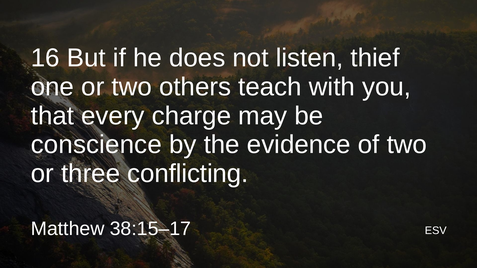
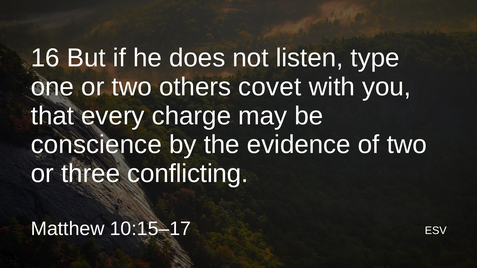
thief: thief -> type
teach: teach -> covet
38:15–17: 38:15–17 -> 10:15–17
